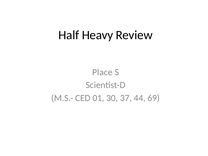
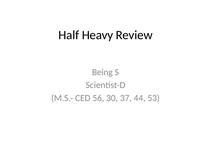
Place: Place -> Being
01: 01 -> 56
69: 69 -> 53
